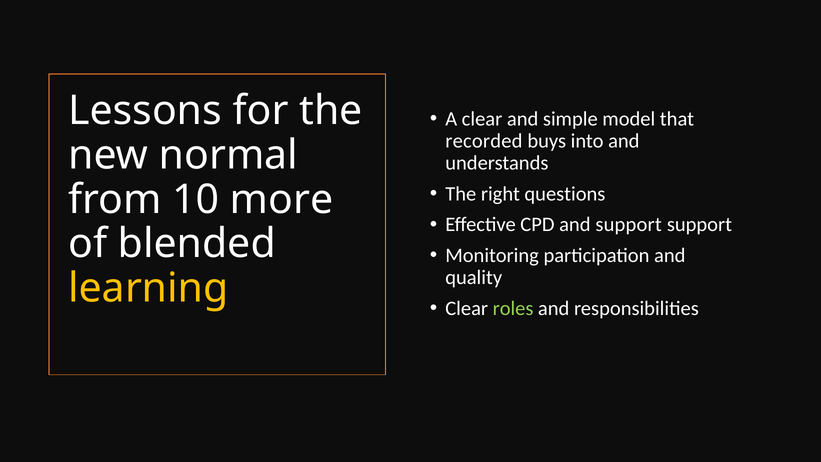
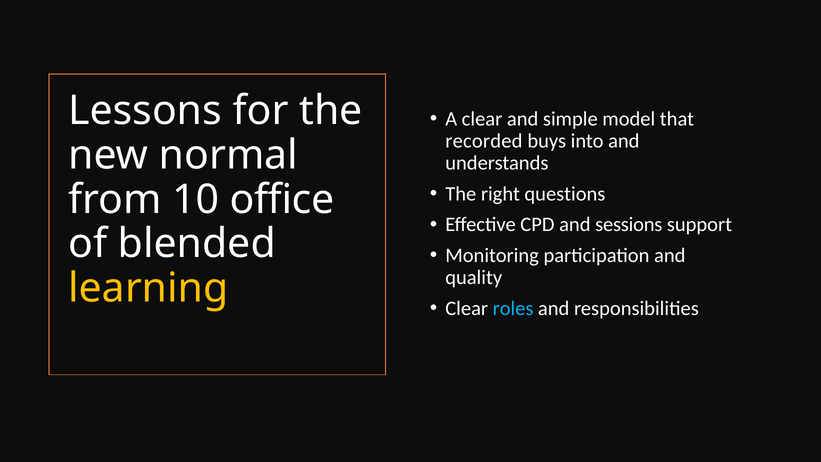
more: more -> office
and support: support -> sessions
roles colour: light green -> light blue
